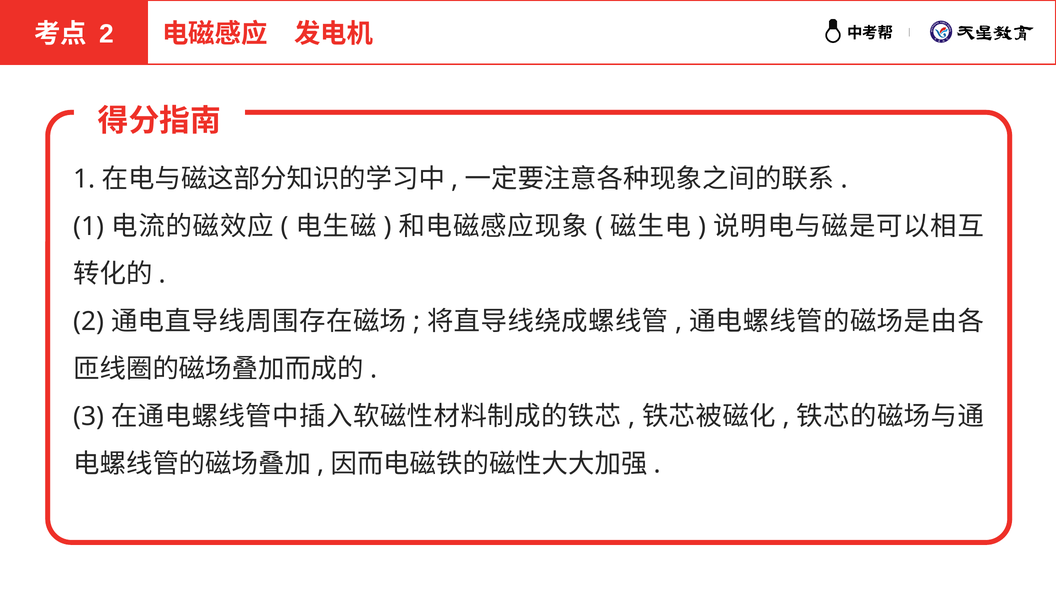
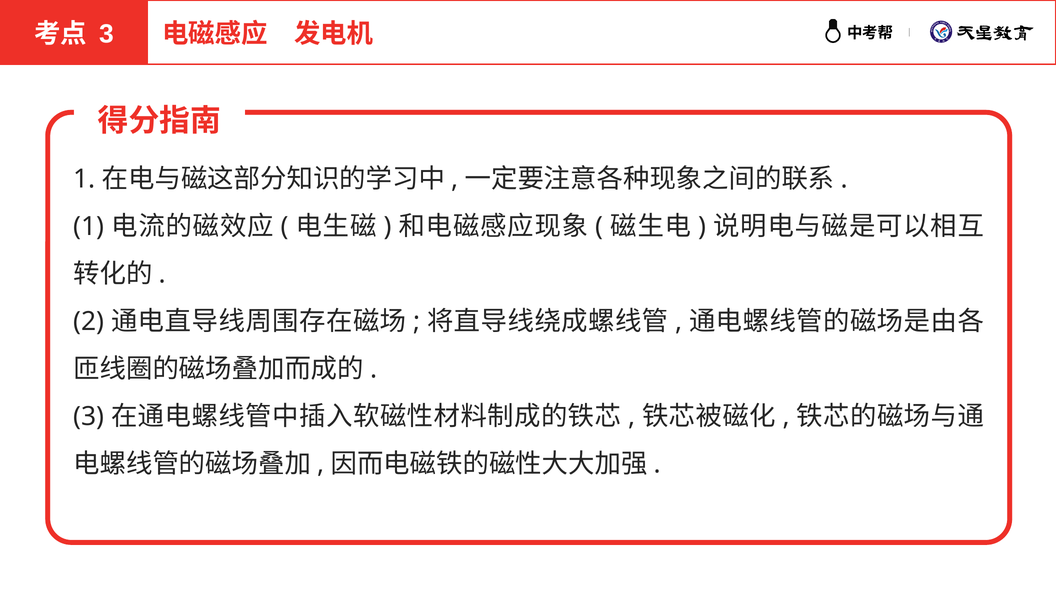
2 at (106, 34): 2 -> 3
